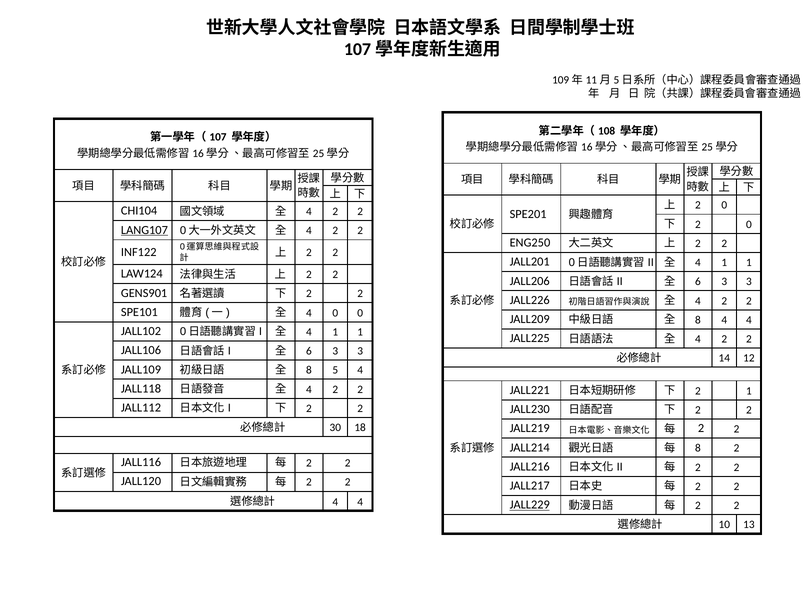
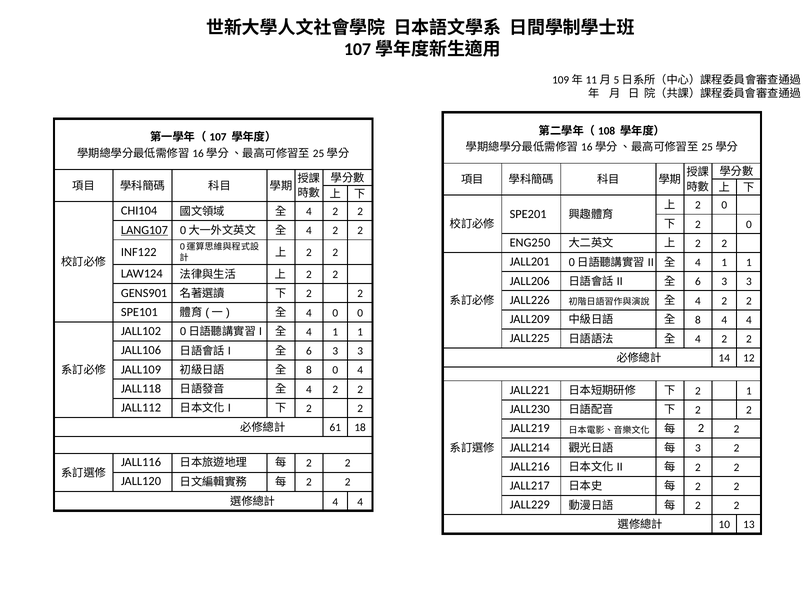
8 5: 5 -> 0
30: 30 -> 61
8 at (698, 448): 8 -> 3
JALL229 underline: present -> none
